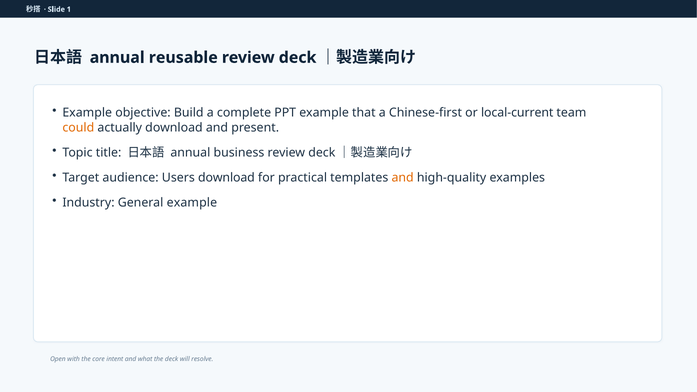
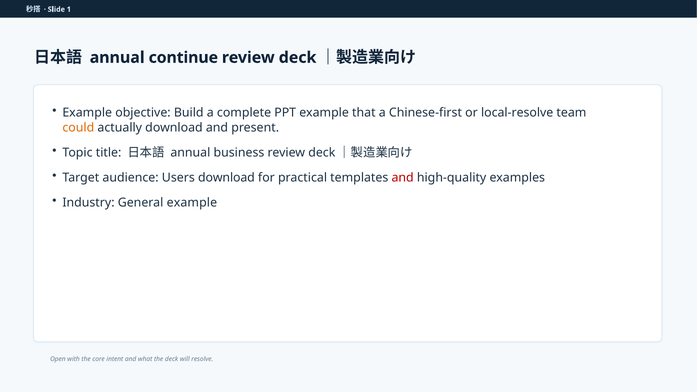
reusable: reusable -> continue
local-current: local-current -> local-resolve
and at (403, 178) colour: orange -> red
